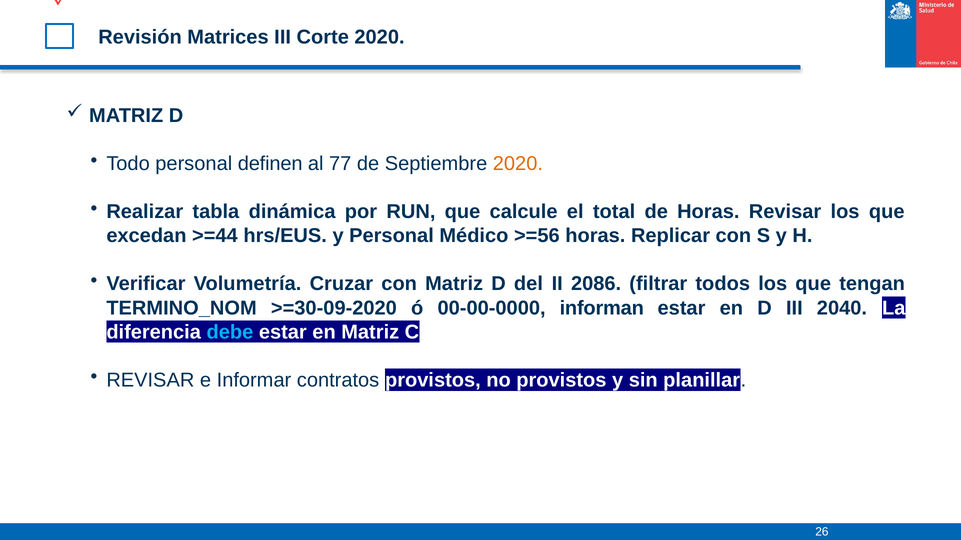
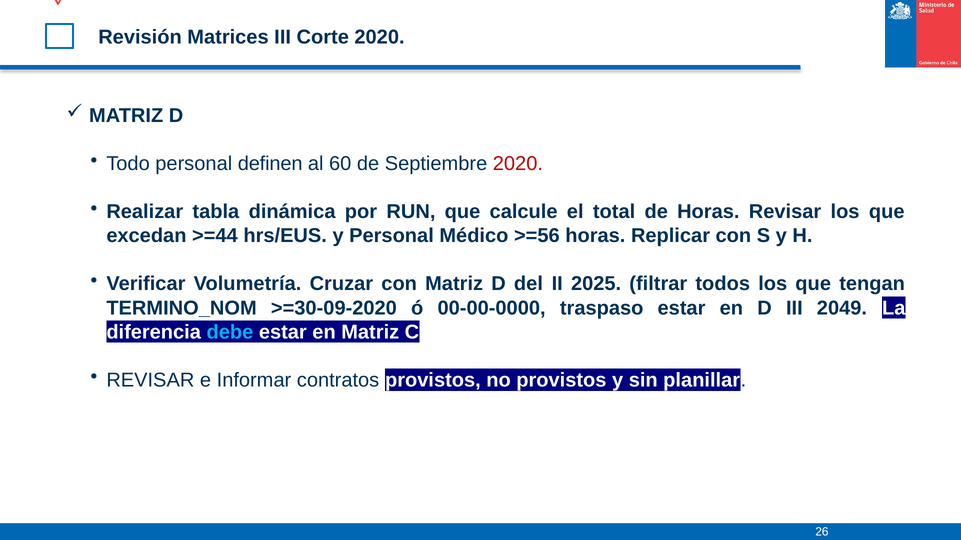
77: 77 -> 60
2020 at (518, 164) colour: orange -> red
2086: 2086 -> 2025
informan: informan -> traspaso
2040: 2040 -> 2049
